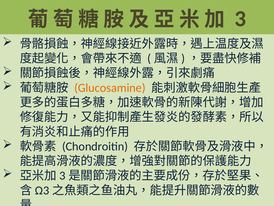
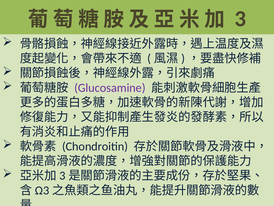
Glucosamine colour: orange -> purple
